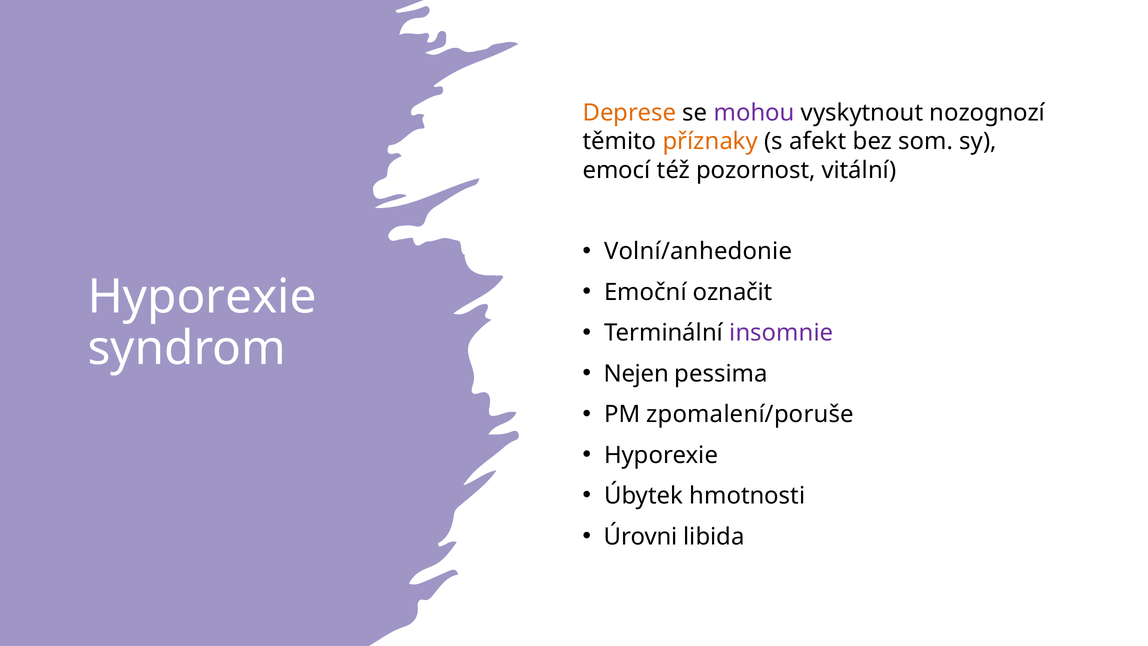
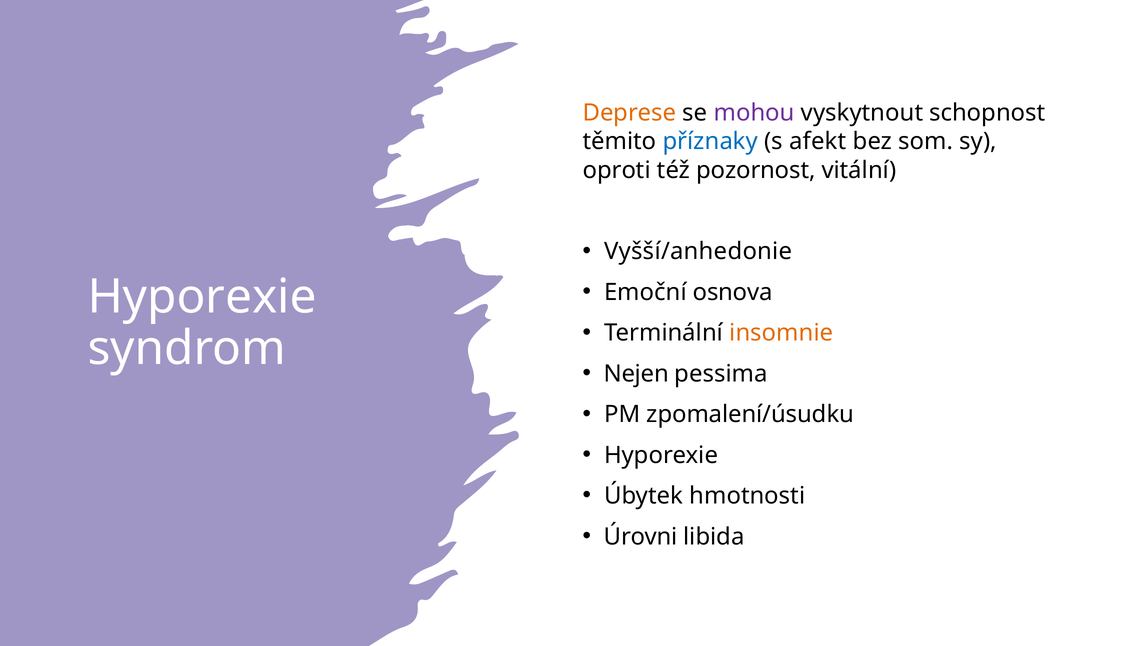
nozognozí: nozognozí -> schopnost
příznaky colour: orange -> blue
emocí: emocí -> oproti
Volní/anhedonie: Volní/anhedonie -> Vyšší/anhedonie
označit: označit -> osnova
insomnie colour: purple -> orange
zpomalení/poruše: zpomalení/poruše -> zpomalení/úsudku
